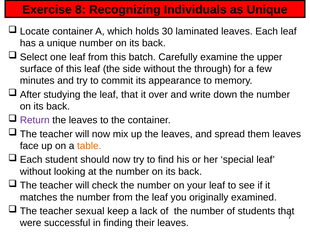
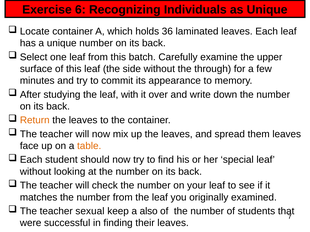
8: 8 -> 6
30: 30 -> 36
leaf that: that -> with
Return colour: purple -> orange
lack: lack -> also
